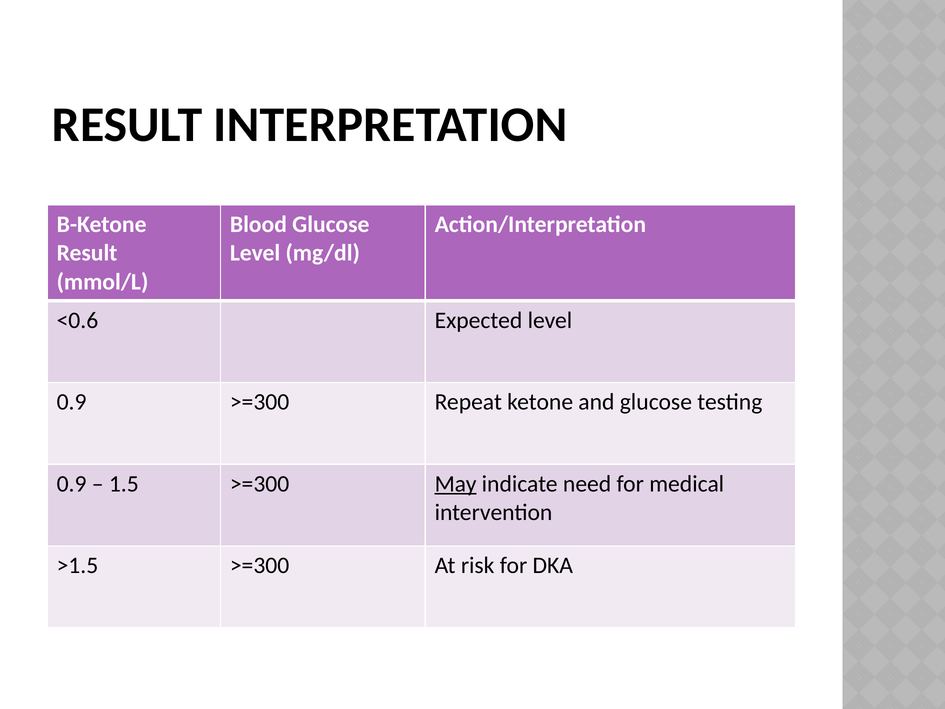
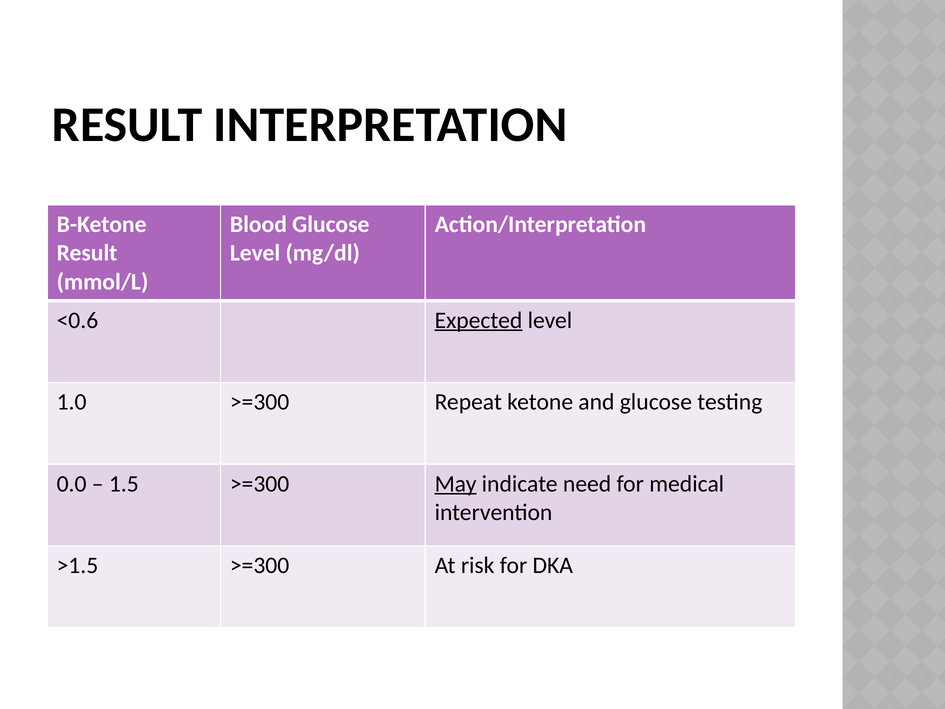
Expected underline: none -> present
0.9 at (72, 402): 0.9 -> 1.0
0.9 at (72, 484): 0.9 -> 0.0
